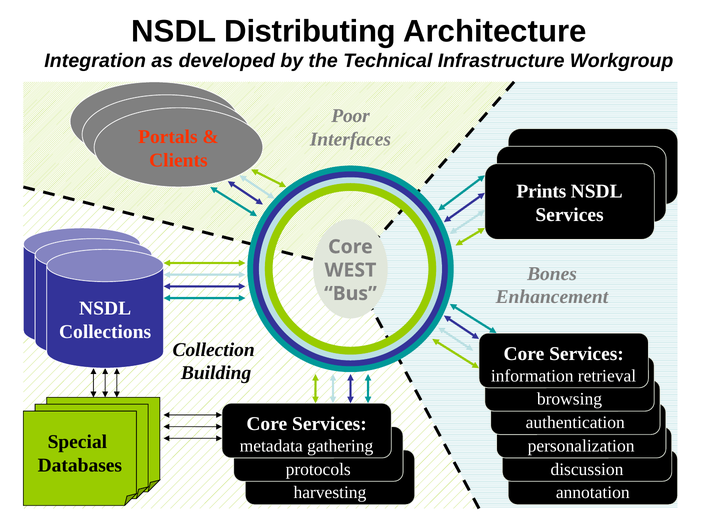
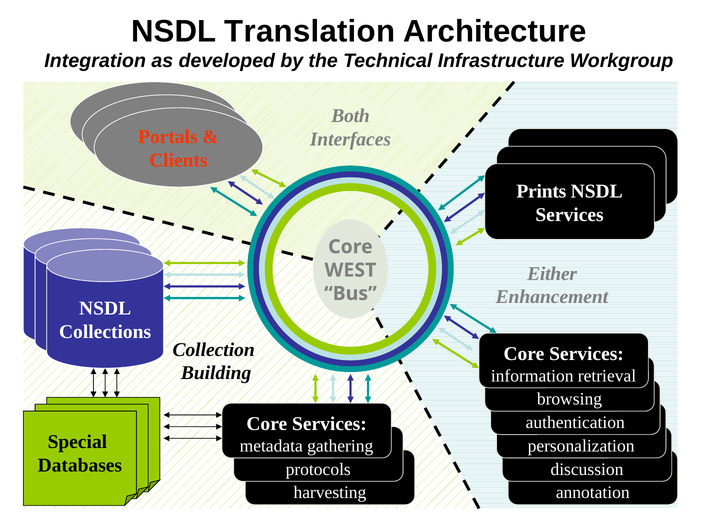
Distributing: Distributing -> Translation
Poor: Poor -> Both
Bones: Bones -> Either
